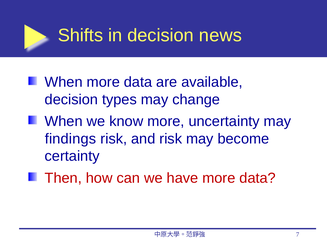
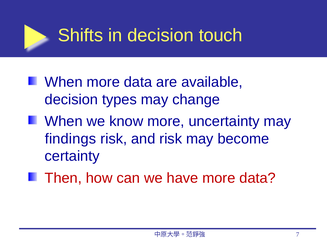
news: news -> touch
